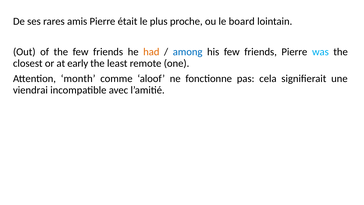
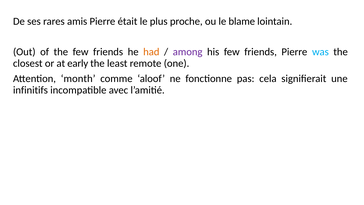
board: board -> blame
among colour: blue -> purple
viendrai: viendrai -> infinitifs
